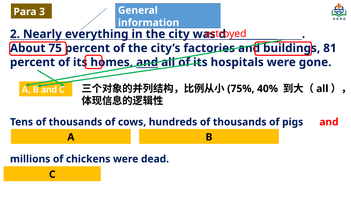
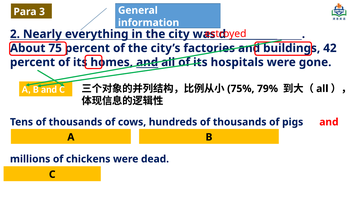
81: 81 -> 42
40%: 40% -> 79%
